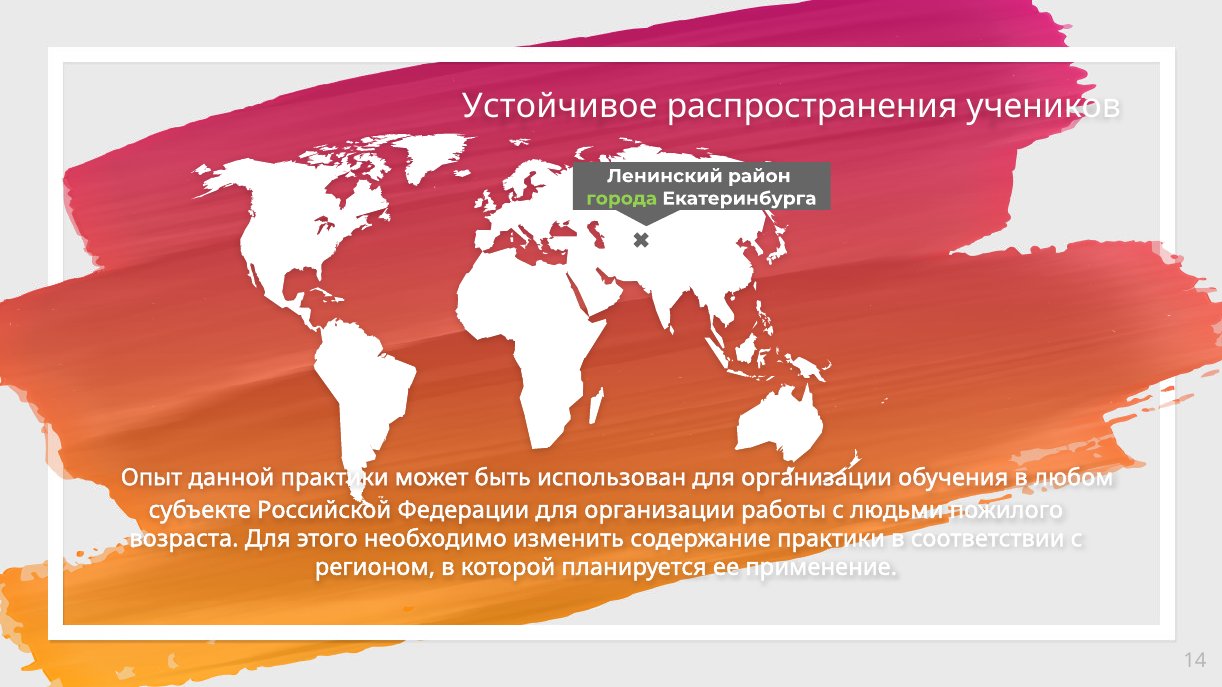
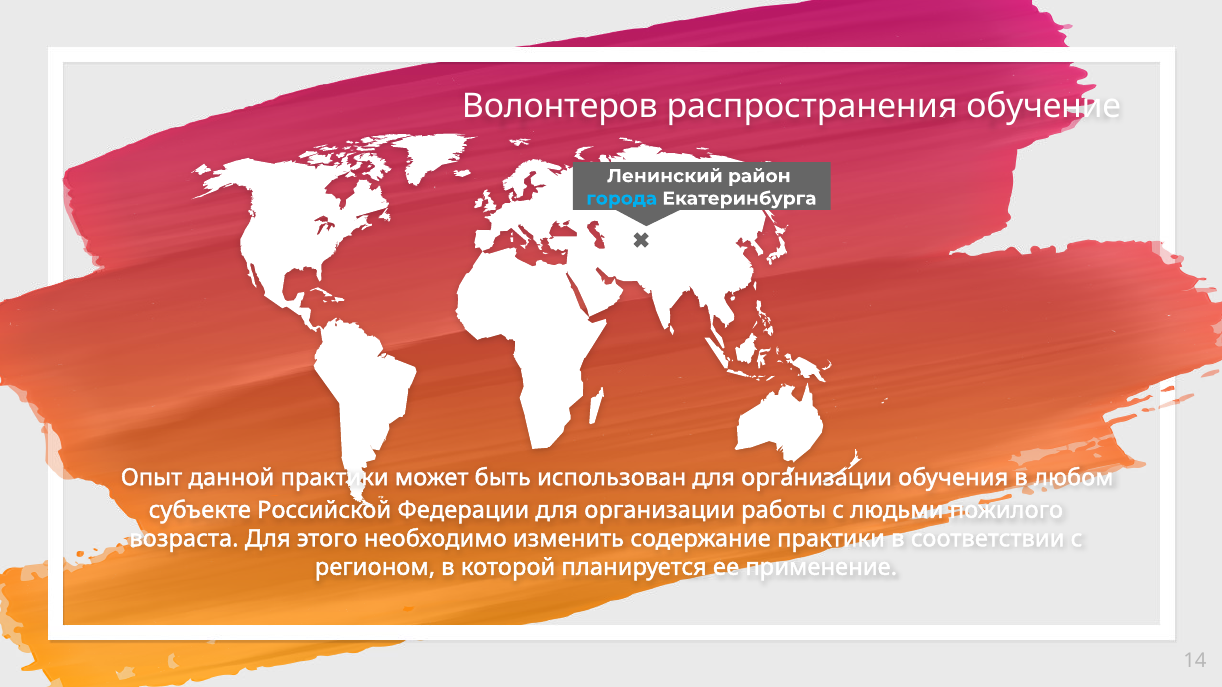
Устойчивое: Устойчивое -> Волонтеров
учеников: учеников -> обучение
города colour: light green -> light blue
